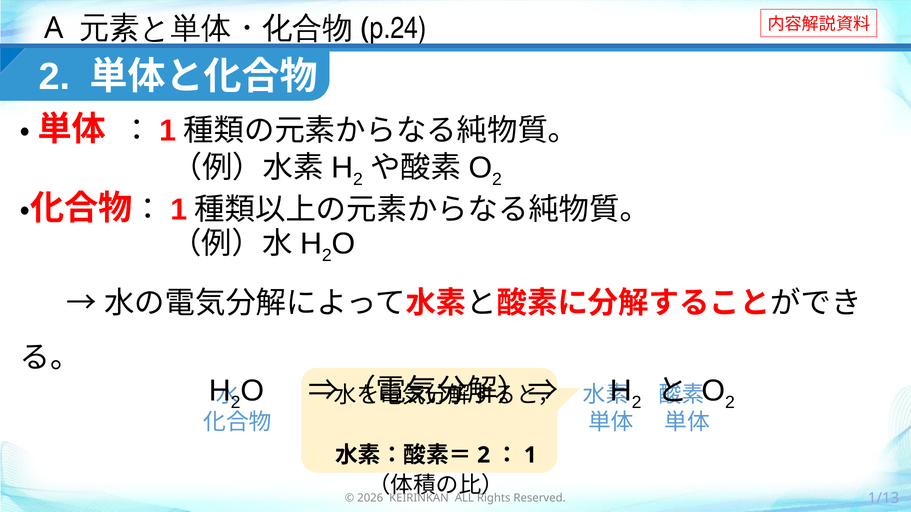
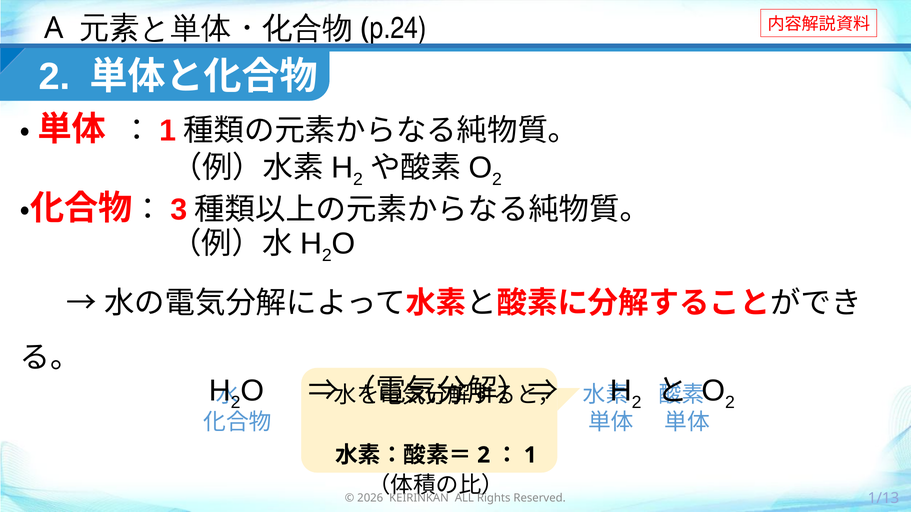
1 at (179, 210): 1 -> 3
